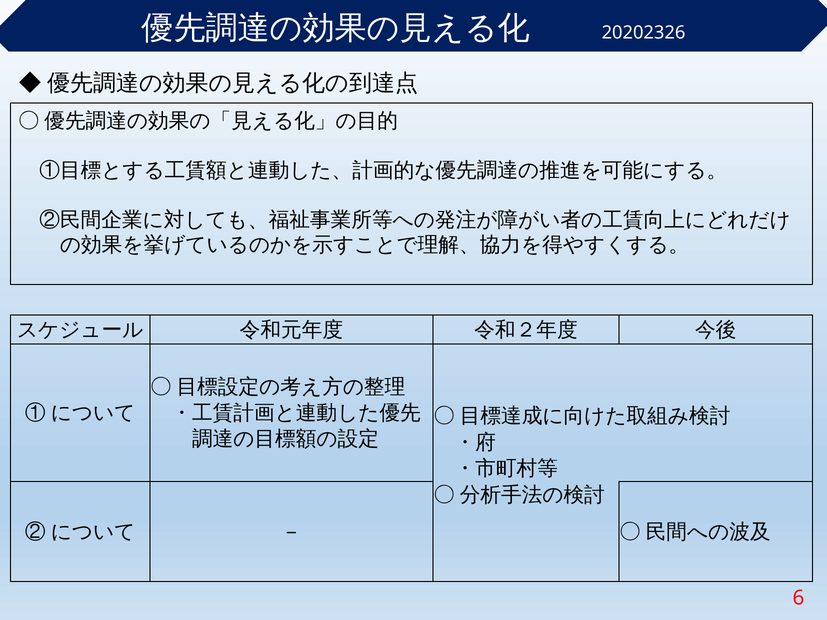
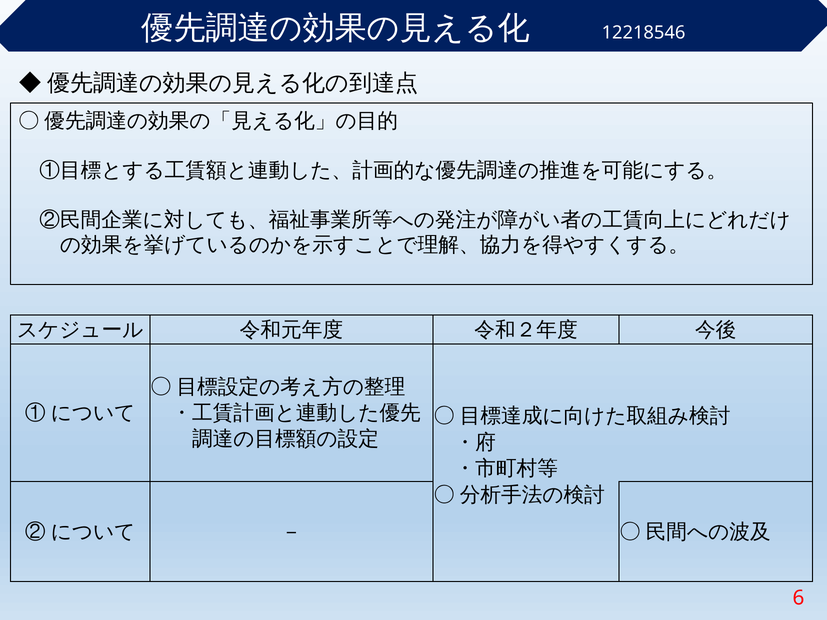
20202326: 20202326 -> 12218546
